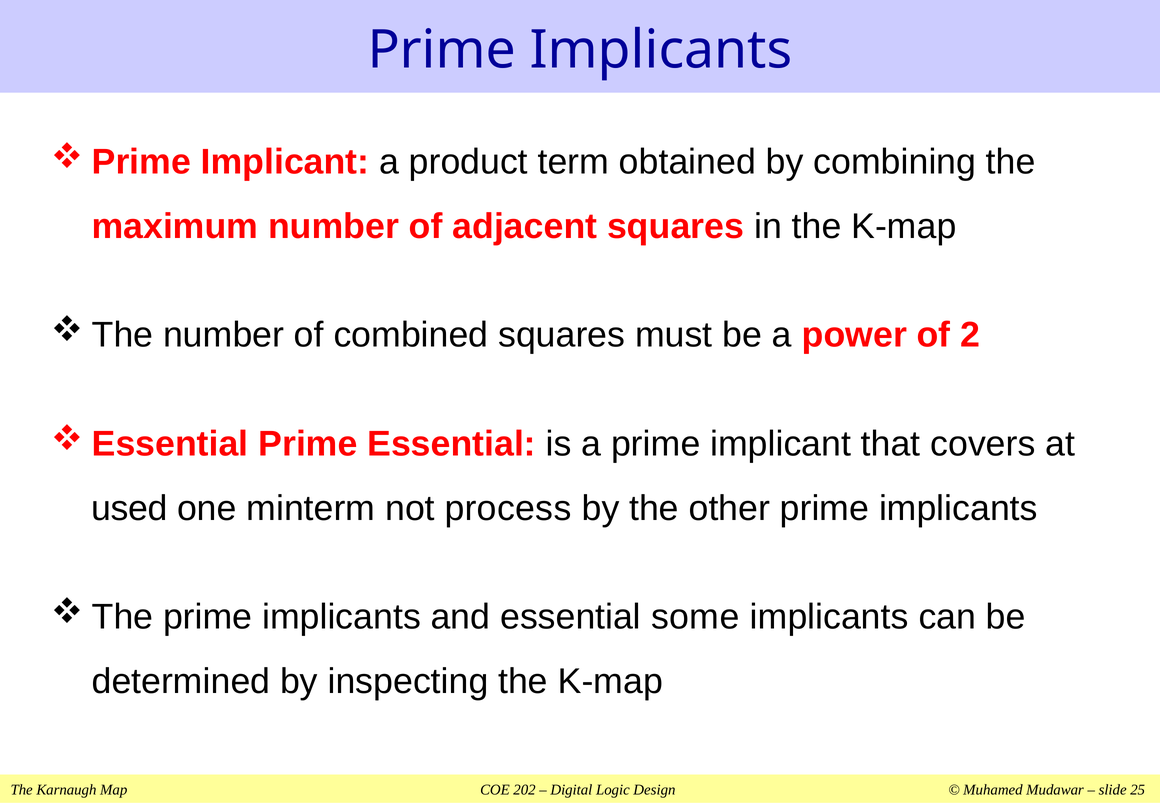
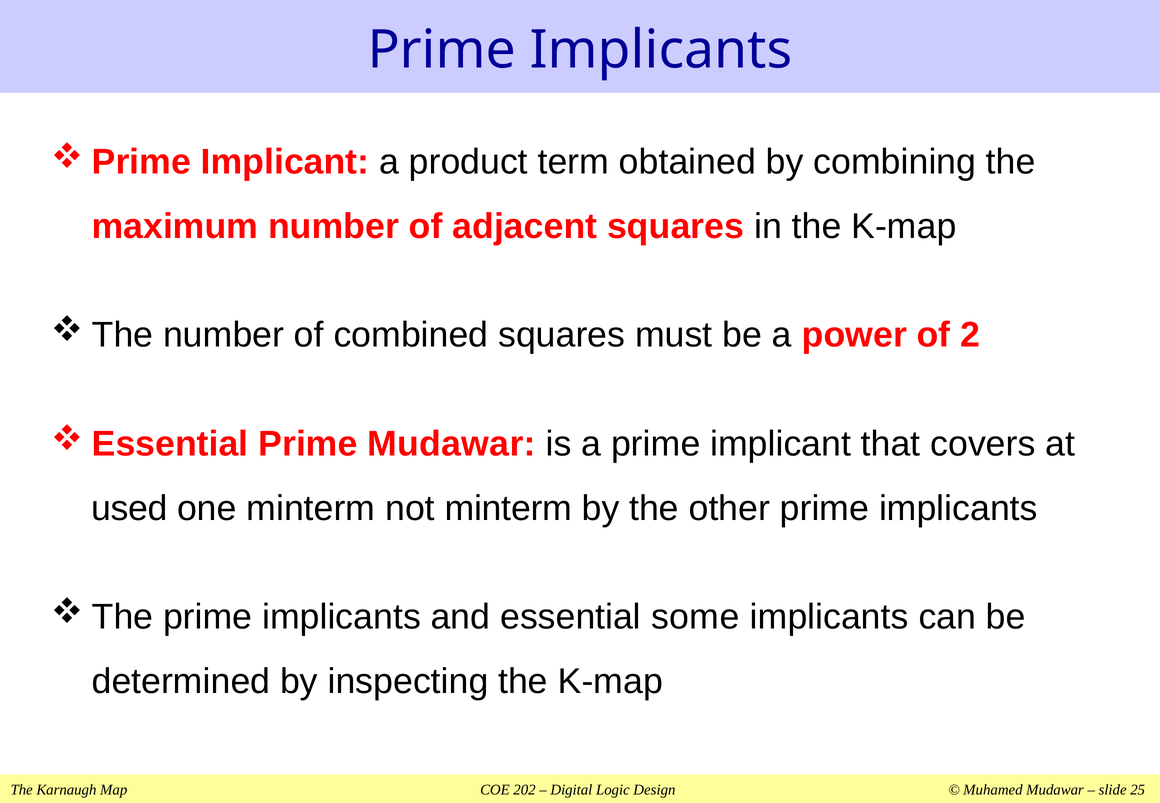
Prime Essential: Essential -> Mudawar
not process: process -> minterm
